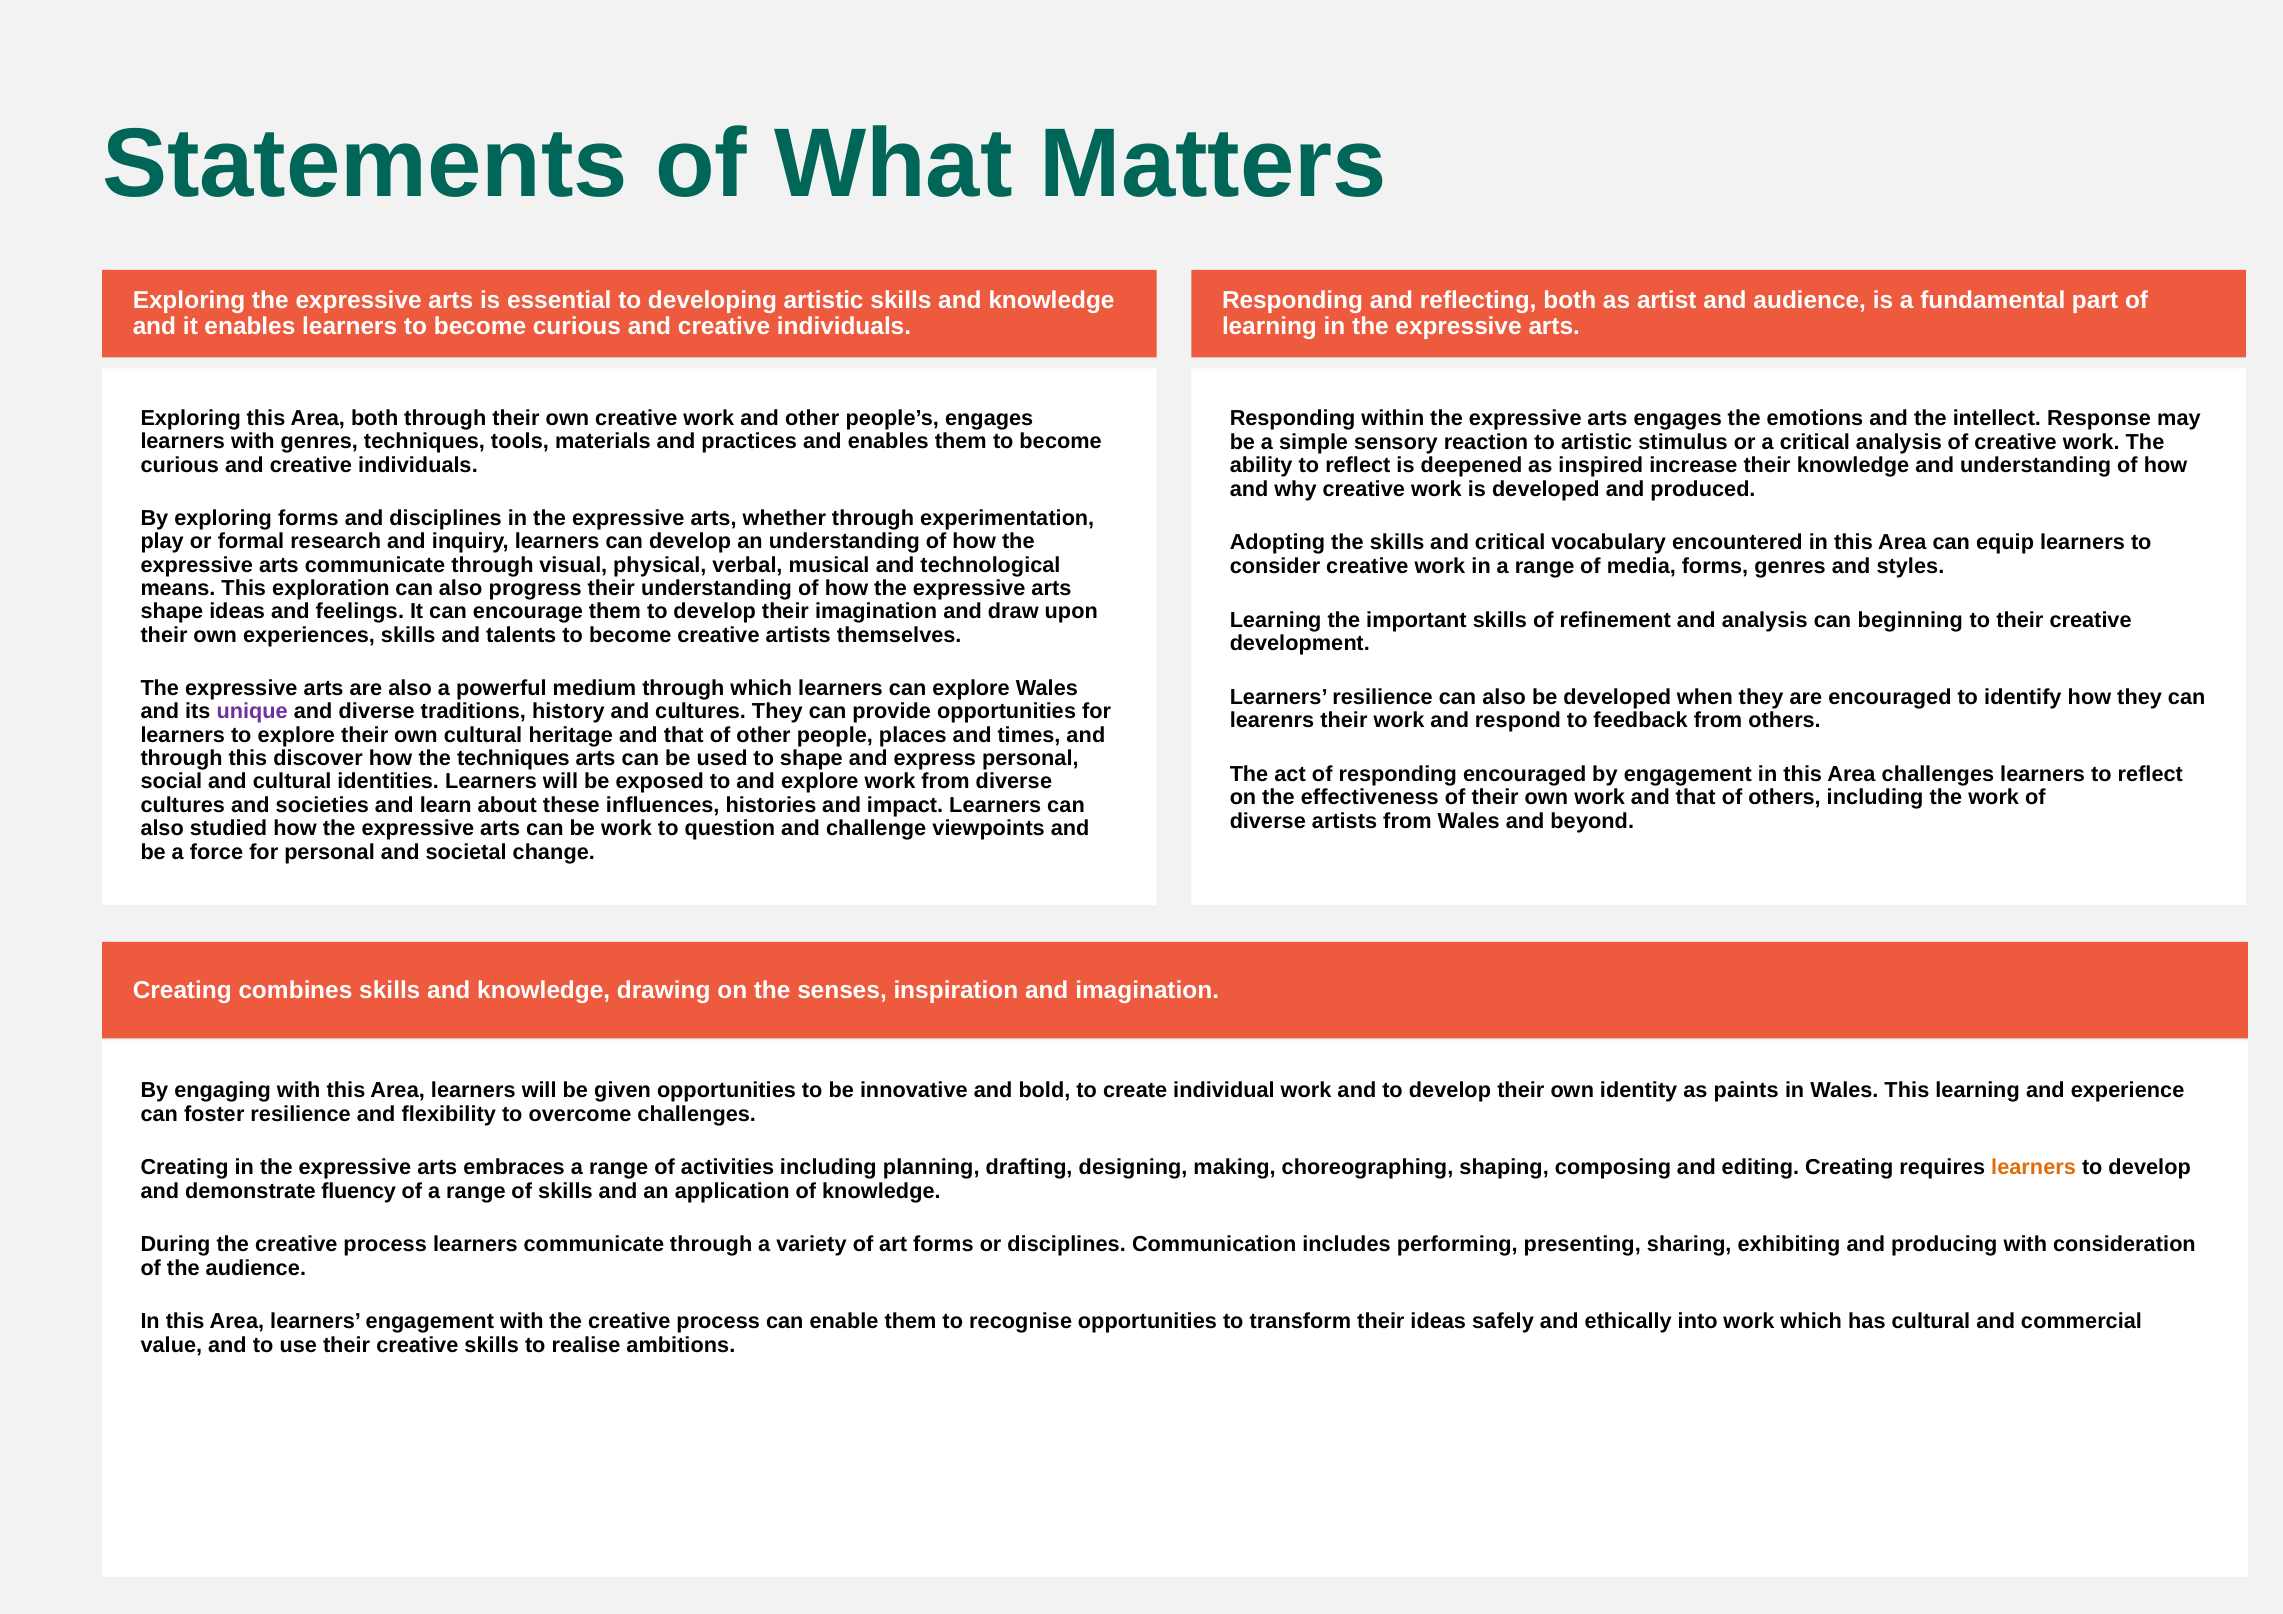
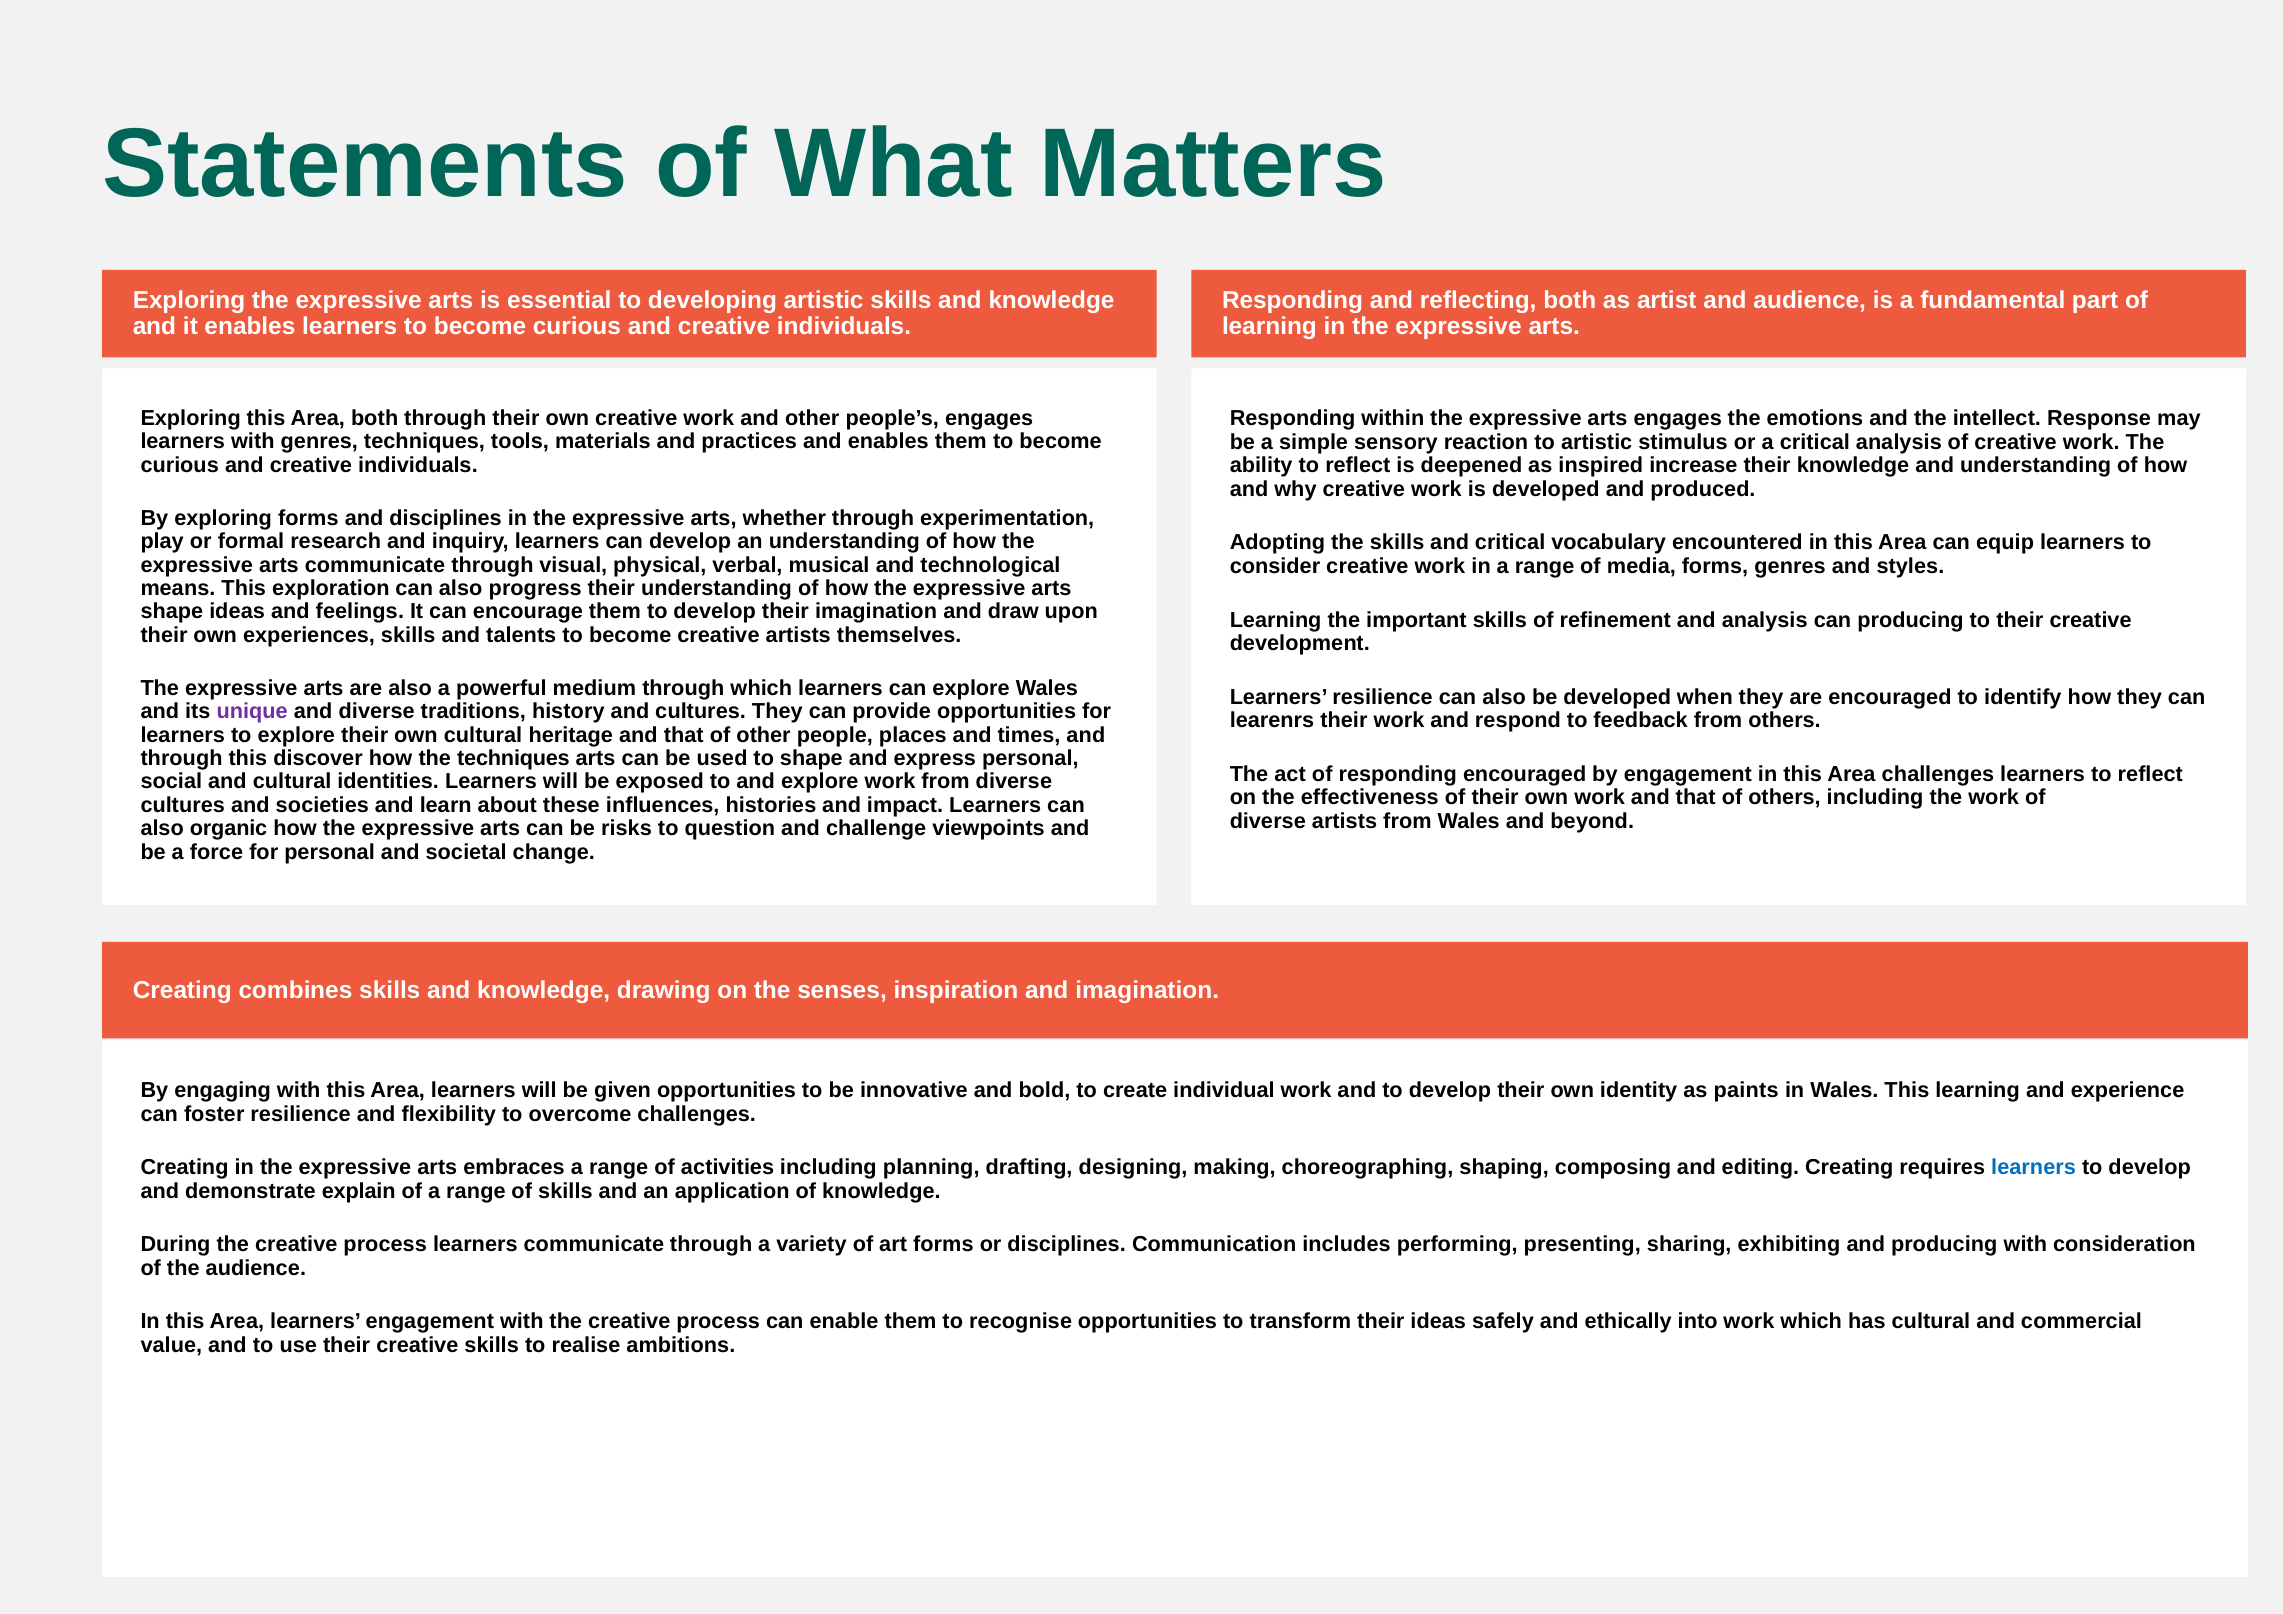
can beginning: beginning -> producing
studied: studied -> organic
be work: work -> risks
learners at (2034, 1168) colour: orange -> blue
fluency: fluency -> explain
